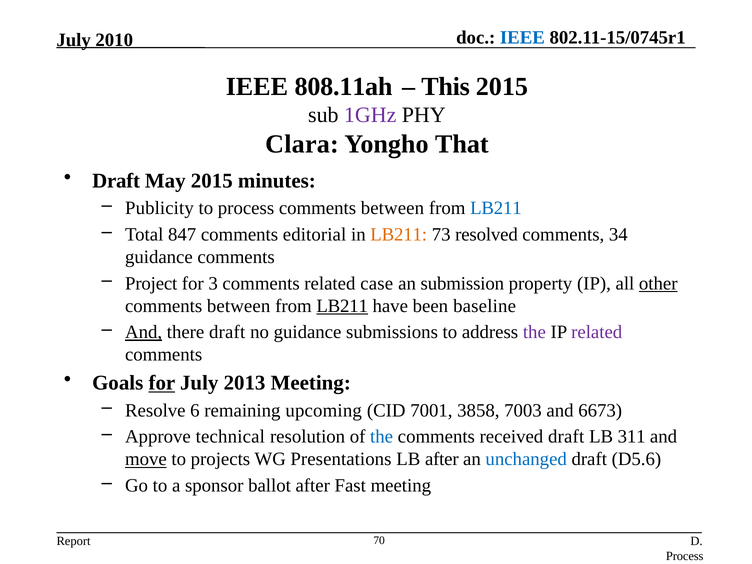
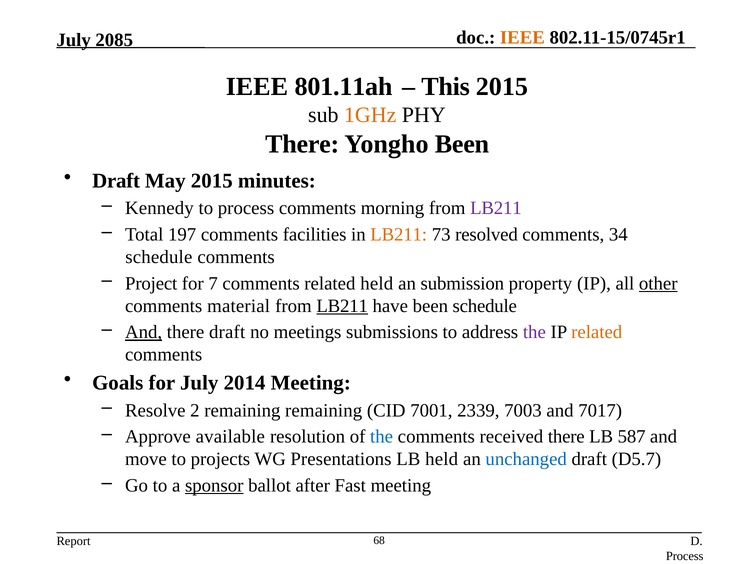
IEEE at (522, 38) colour: blue -> orange
2010: 2010 -> 2085
808.11ah: 808.11ah -> 801.11ah
1GHz colour: purple -> orange
Clara at (302, 144): Clara -> There
Yongho That: That -> Been
Publicity: Publicity -> Kennedy
between at (392, 208): between -> morning
LB211 at (496, 208) colour: blue -> purple
847: 847 -> 197
editorial: editorial -> facilities
guidance at (159, 257): guidance -> schedule
3: 3 -> 7
related case: case -> held
between at (239, 306): between -> material
been baseline: baseline -> schedule
no guidance: guidance -> meetings
related at (597, 332) colour: purple -> orange
for at (162, 383) underline: present -> none
2013: 2013 -> 2014
6: 6 -> 2
remaining upcoming: upcoming -> remaining
3858: 3858 -> 2339
6673: 6673 -> 7017
technical: technical -> available
received draft: draft -> there
311: 311 -> 587
move underline: present -> none
LB after: after -> held
D5.6: D5.6 -> D5.7
sponsor underline: none -> present
70: 70 -> 68
